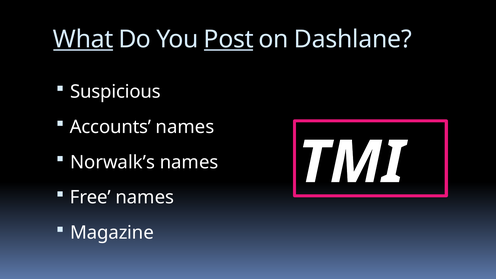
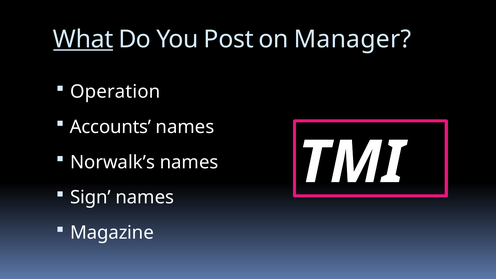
Post underline: present -> none
Dashlane: Dashlane -> Manager
Suspicious: Suspicious -> Operation
Free: Free -> Sign
